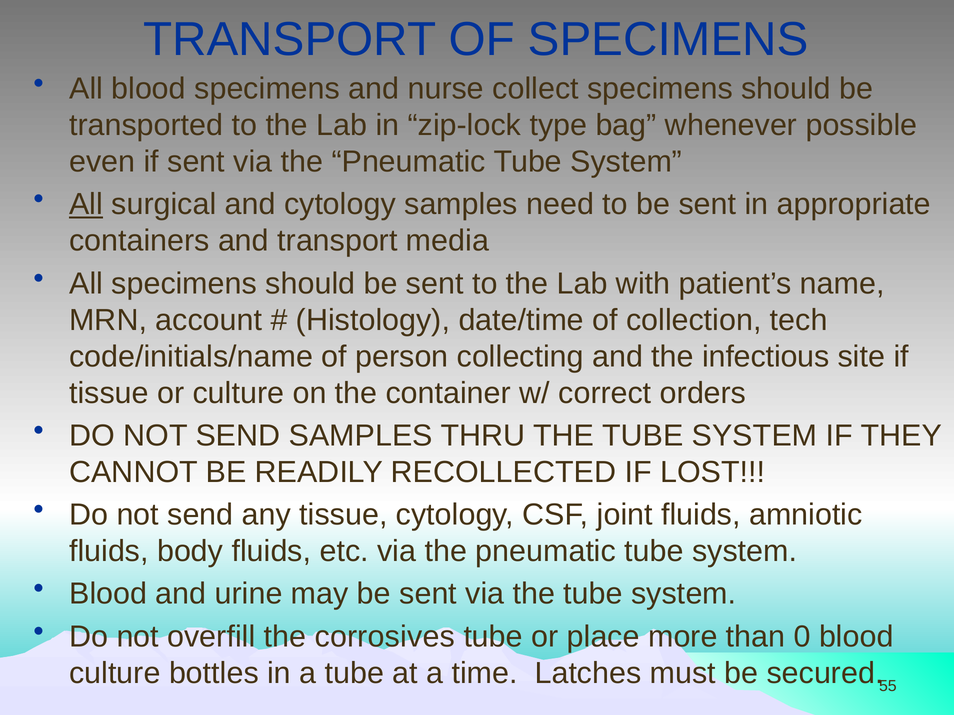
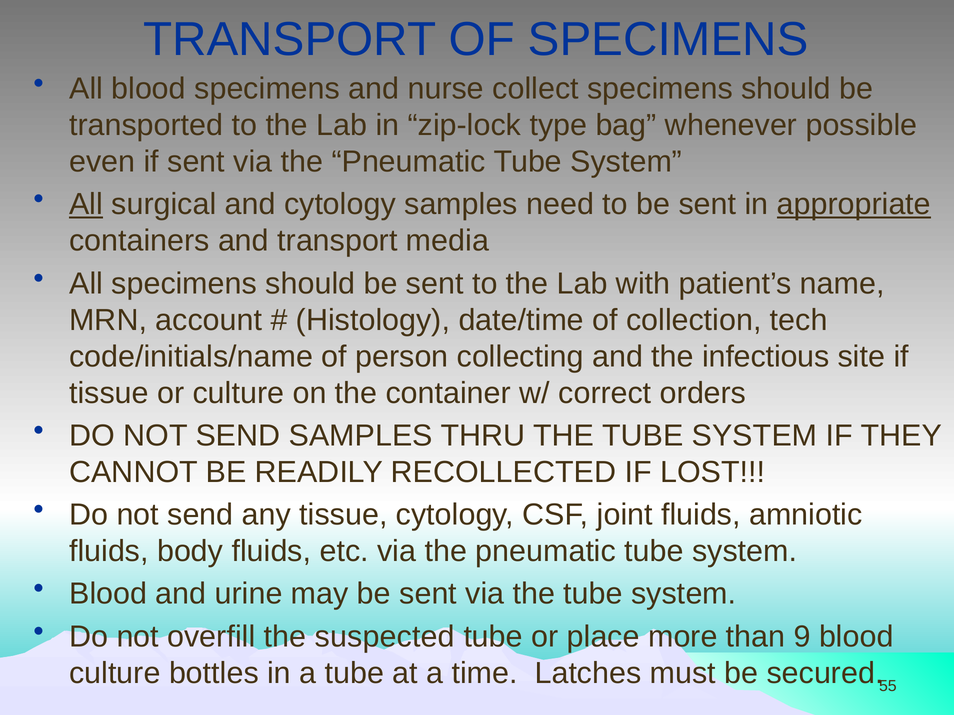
appropriate underline: none -> present
corrosives: corrosives -> suspected
0: 0 -> 9
